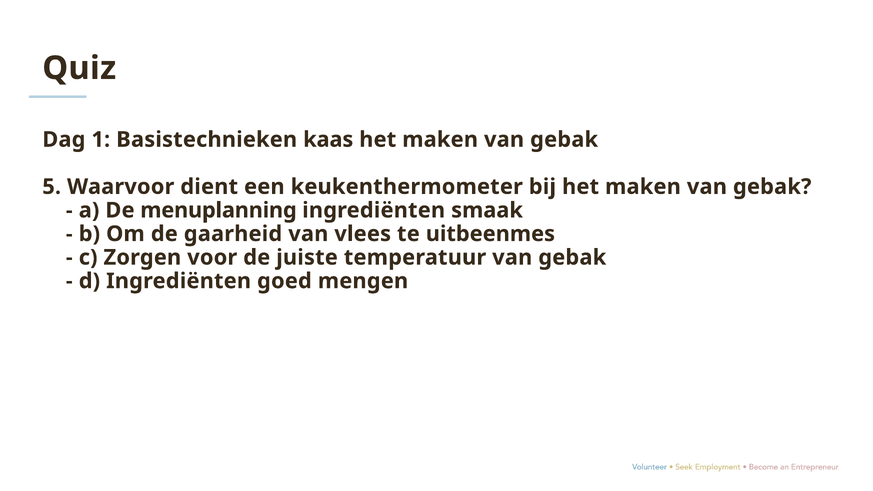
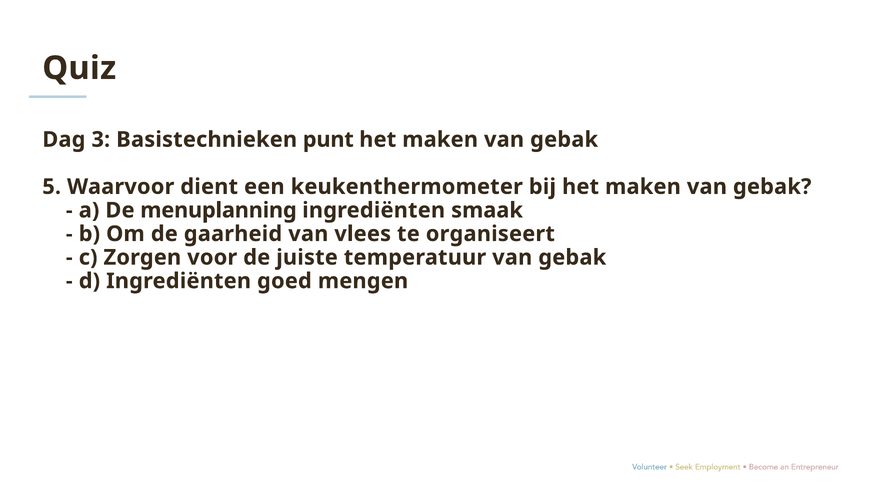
1: 1 -> 3
kaas: kaas -> punt
uitbeenmes: uitbeenmes -> organiseert
